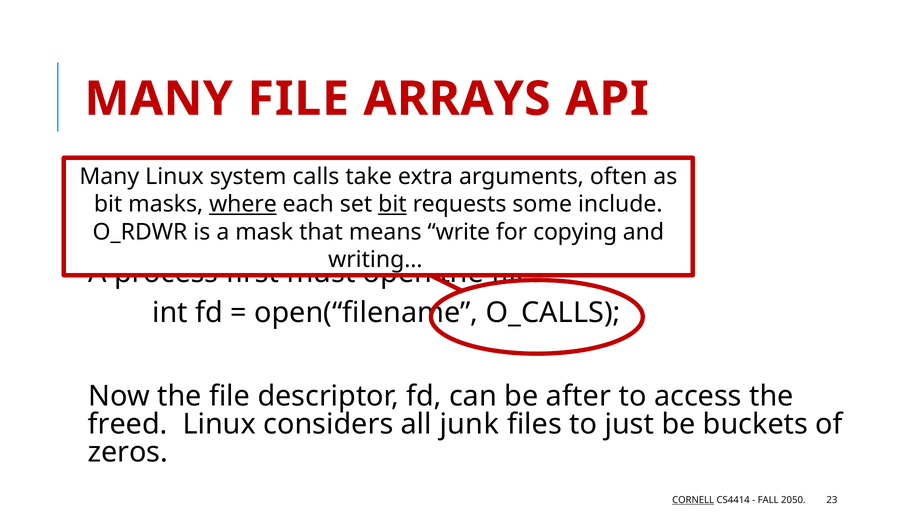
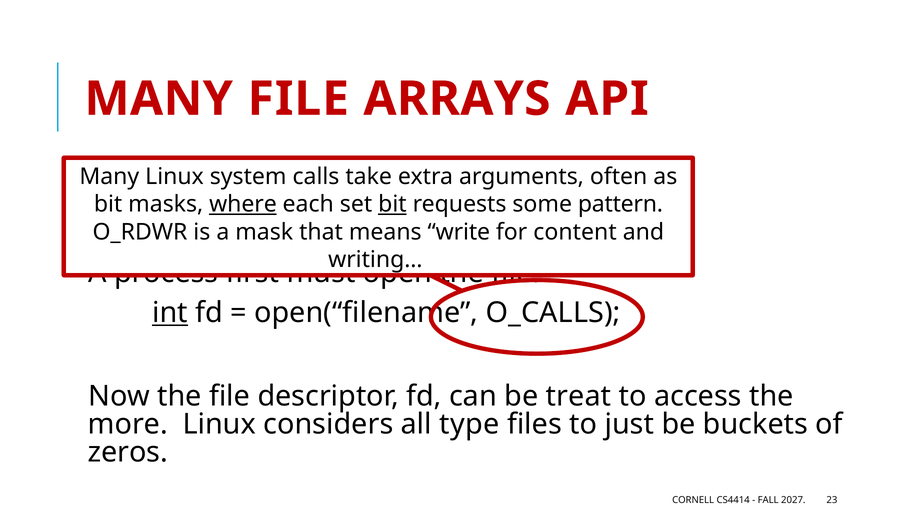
include: include -> pattern
copying: copying -> content
int underline: none -> present
after: after -> treat
freed: freed -> more
junk: junk -> type
CORNELL underline: present -> none
2050: 2050 -> 2027
